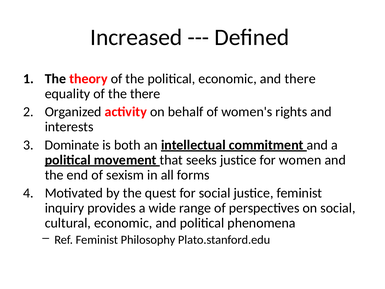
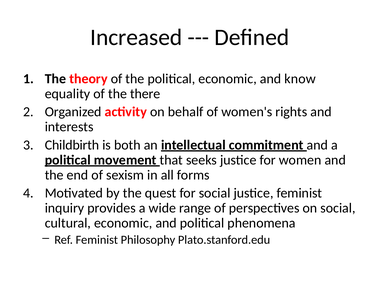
and there: there -> know
Dominate: Dominate -> Childbirth
